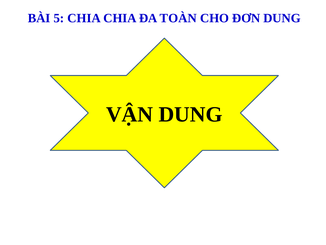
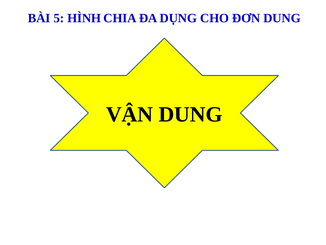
5 CHIA: CHIA -> HÌNH
TOÀN: TOÀN -> DỤNG
